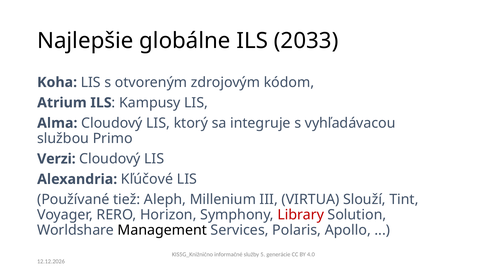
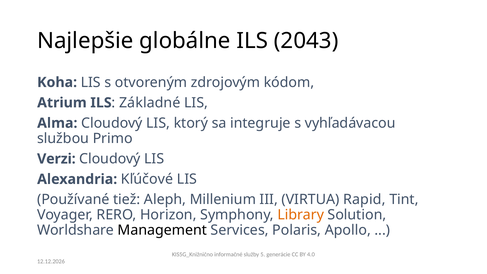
2033: 2033 -> 2043
Kampusy: Kampusy -> Základné
Slouží: Slouží -> Rapid
Library colour: red -> orange
